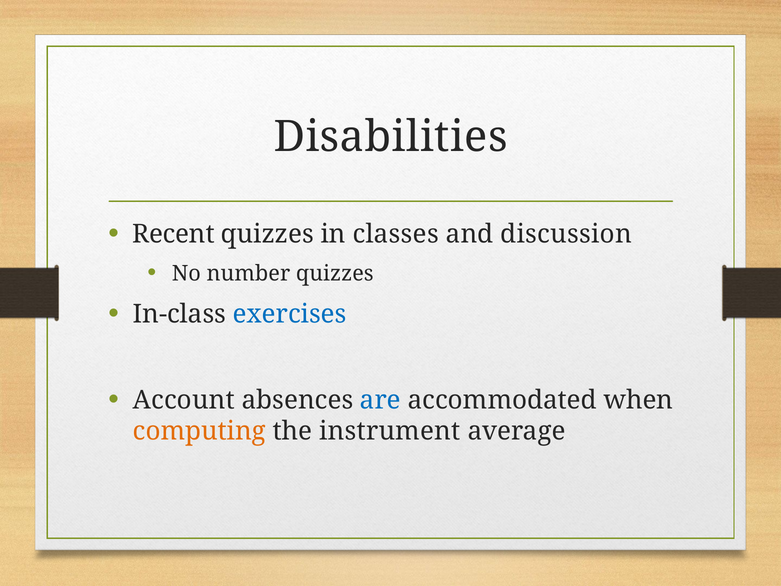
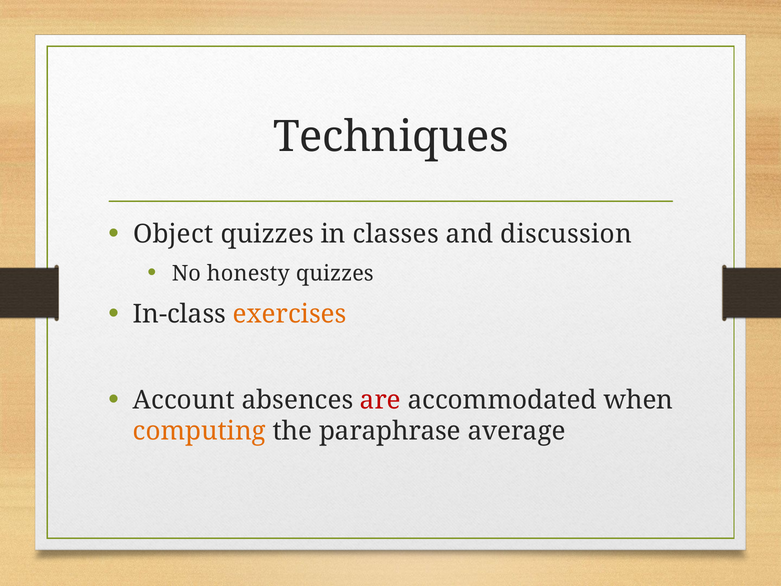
Disabilities: Disabilities -> Techniques
Recent: Recent -> Object
number: number -> honesty
exercises colour: blue -> orange
are colour: blue -> red
instrument: instrument -> paraphrase
